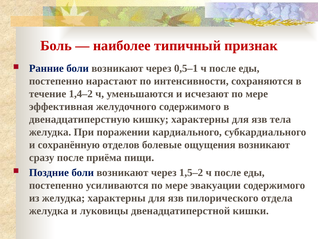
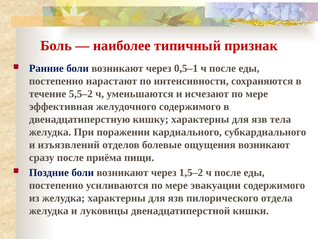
1,4–2: 1,4–2 -> 5,5–2
сохранённую: сохранённую -> изъязвлений
